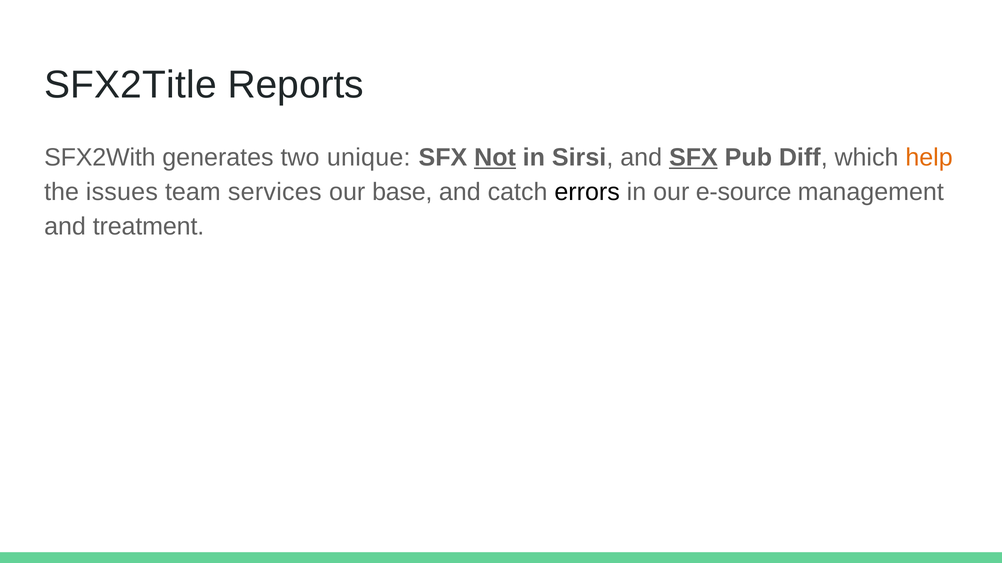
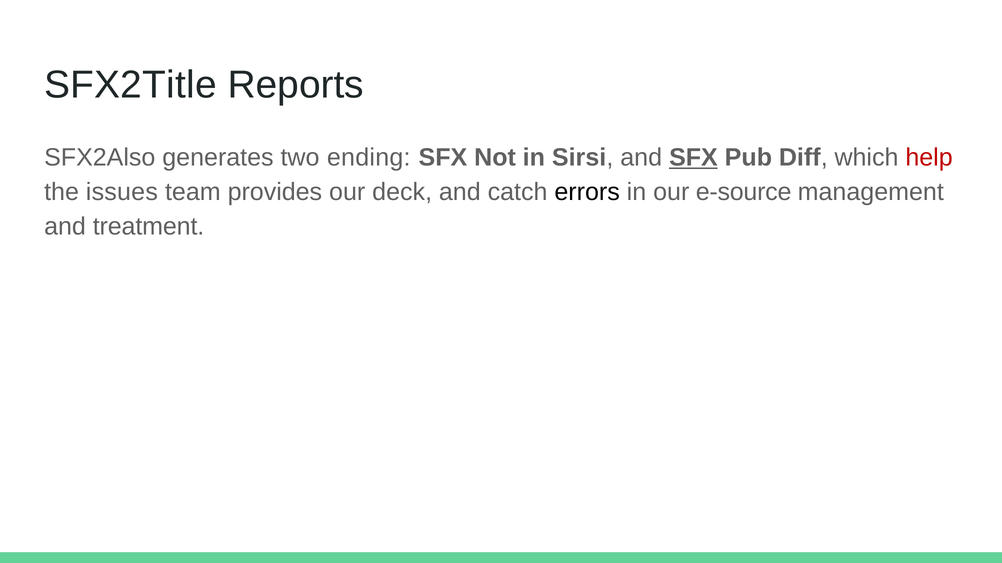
SFX2With: SFX2With -> SFX2Also
unique: unique -> ending
Not underline: present -> none
help colour: orange -> red
services: services -> provides
base: base -> deck
